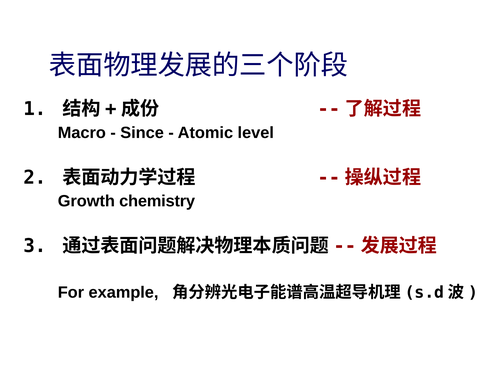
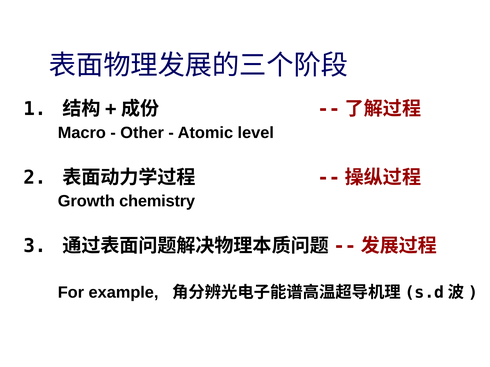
Since: Since -> Other
